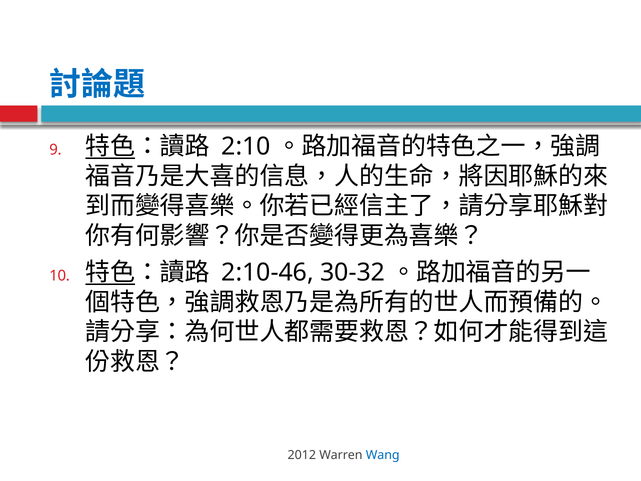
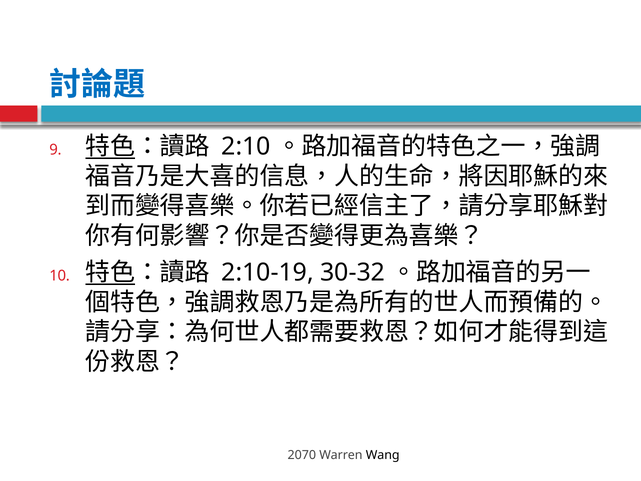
2:10-46: 2:10-46 -> 2:10-19
2012: 2012 -> 2070
Wang colour: blue -> black
